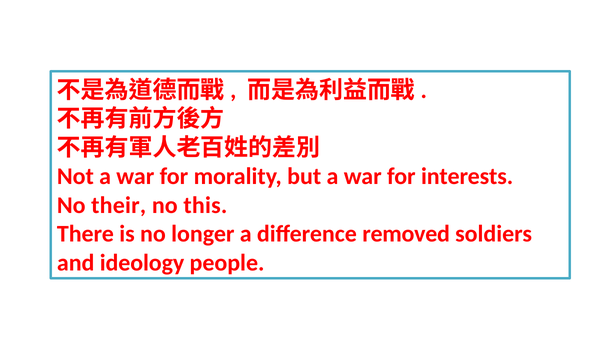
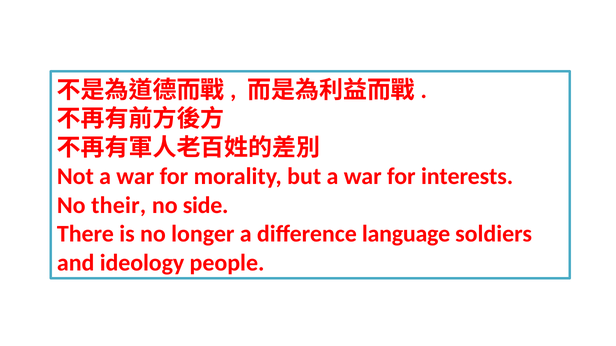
this: this -> side
removed: removed -> language
